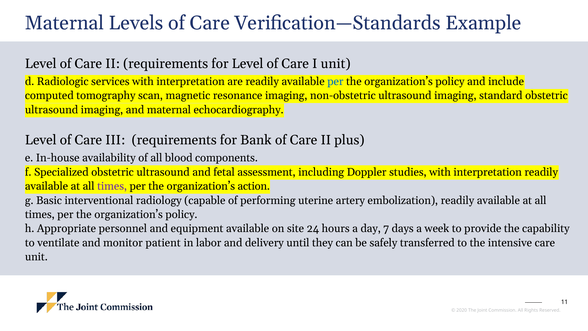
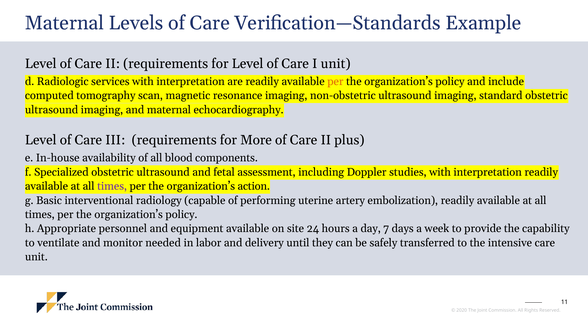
per at (335, 81) colour: blue -> orange
Bank: Bank -> More
patient: patient -> needed
